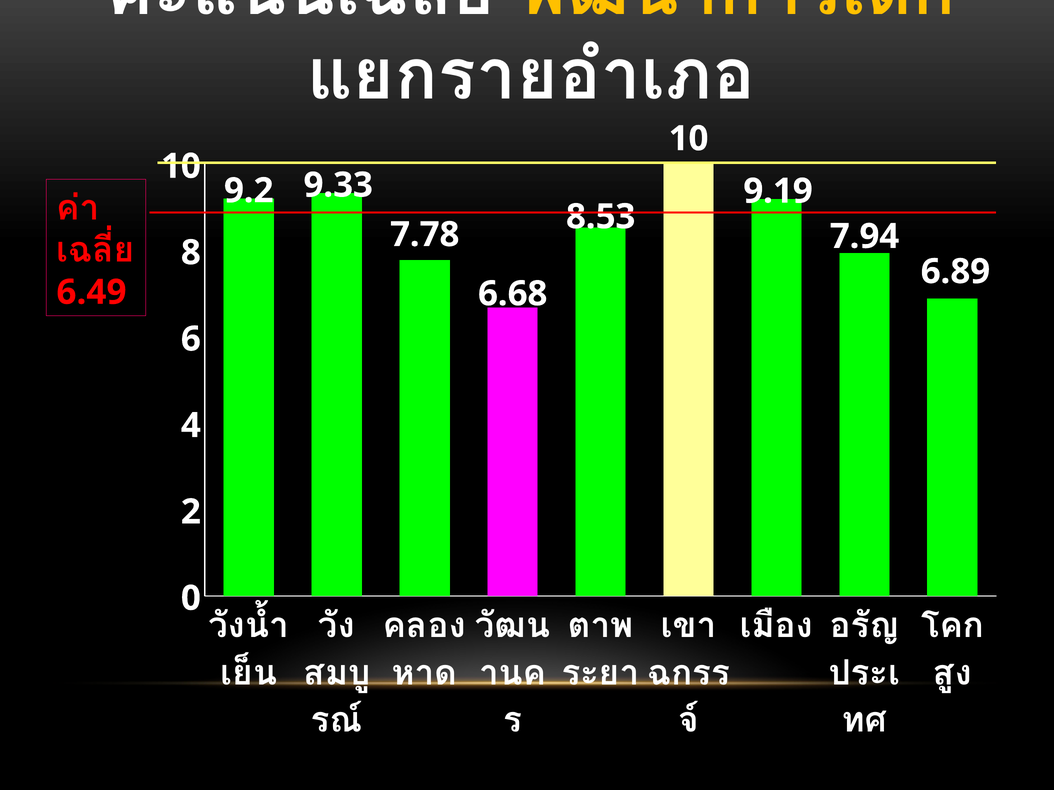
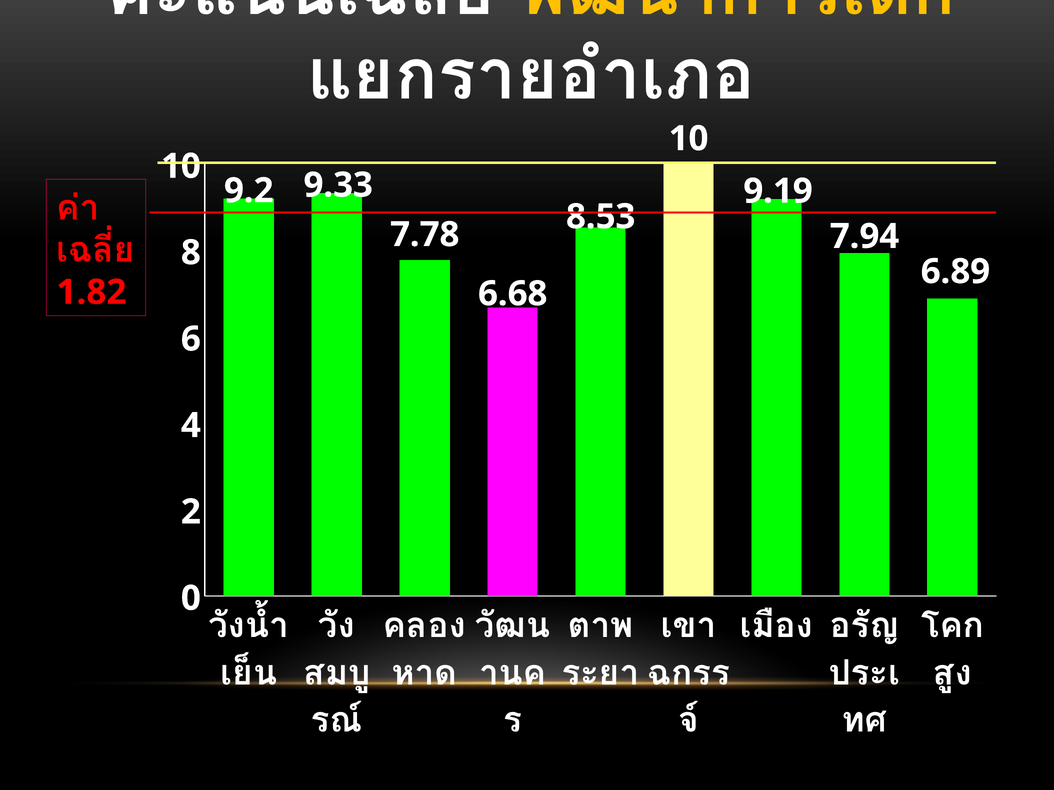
6.49: 6.49 -> 1.82
